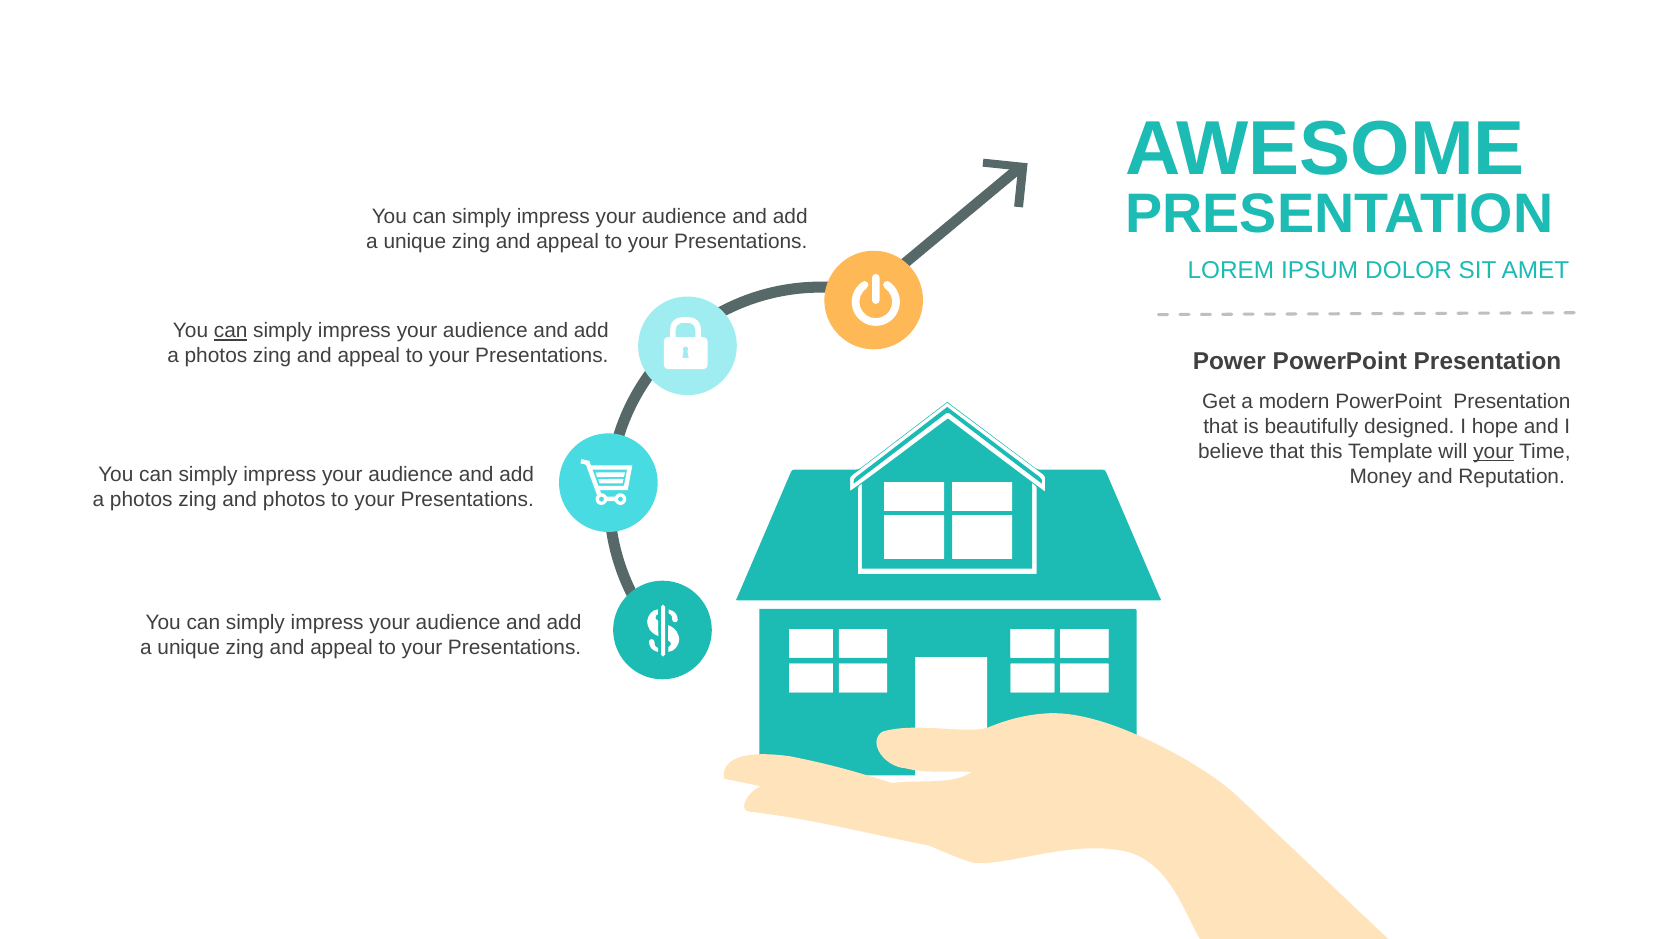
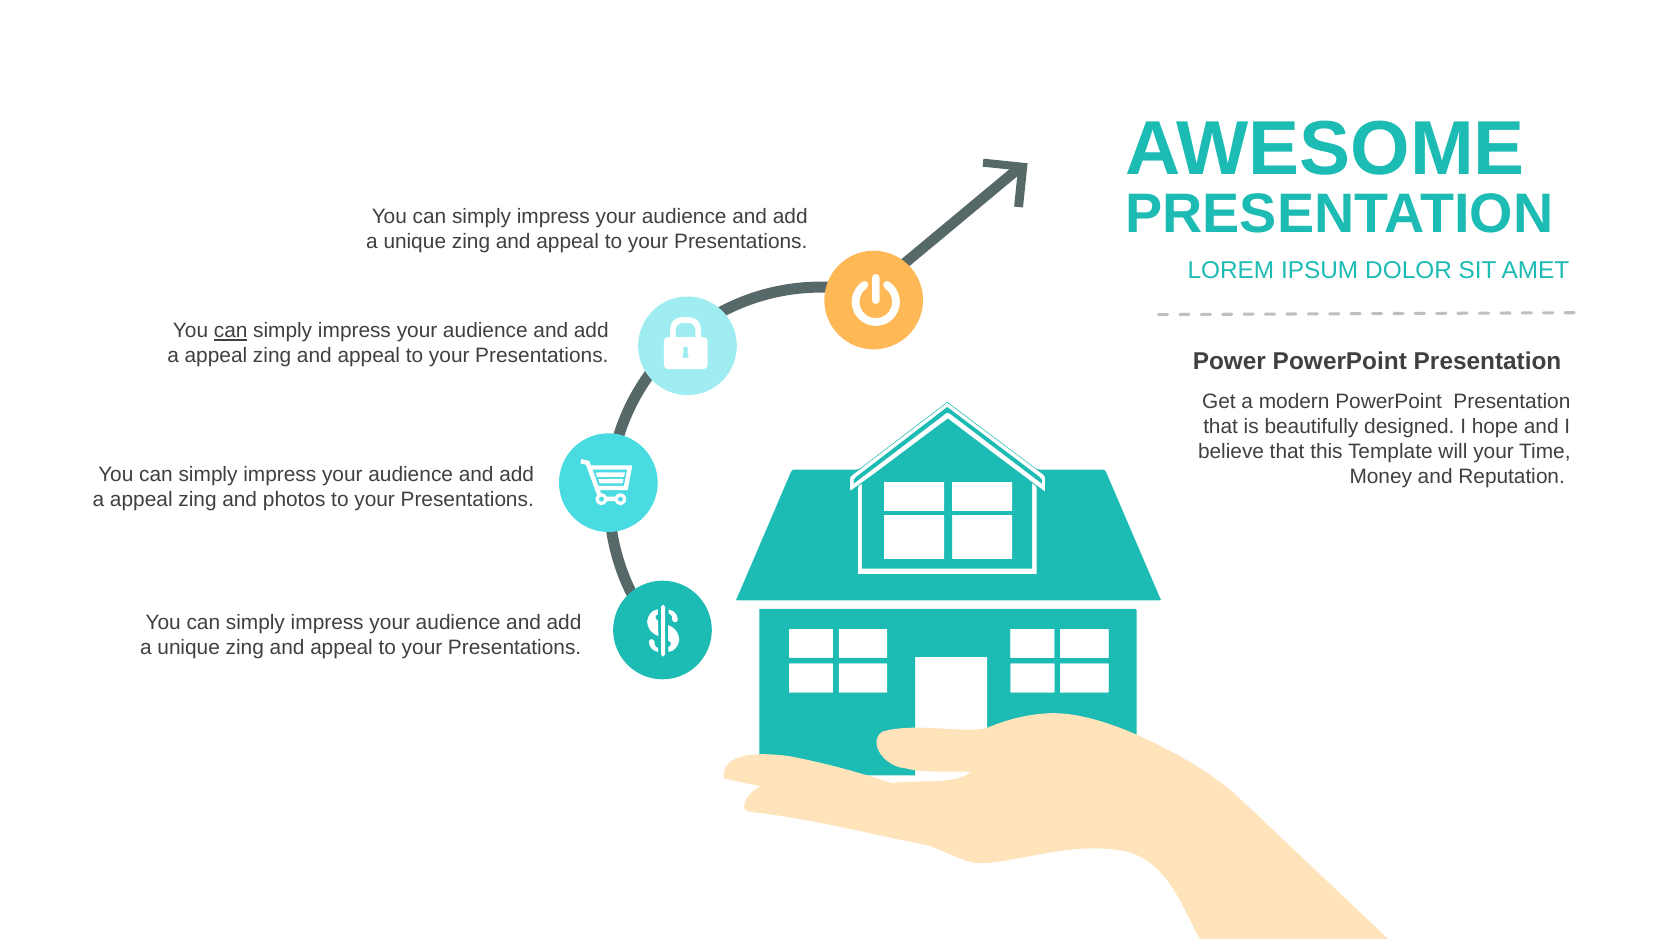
photos at (216, 356): photos -> appeal
your at (1494, 452) underline: present -> none
photos at (141, 500): photos -> appeal
